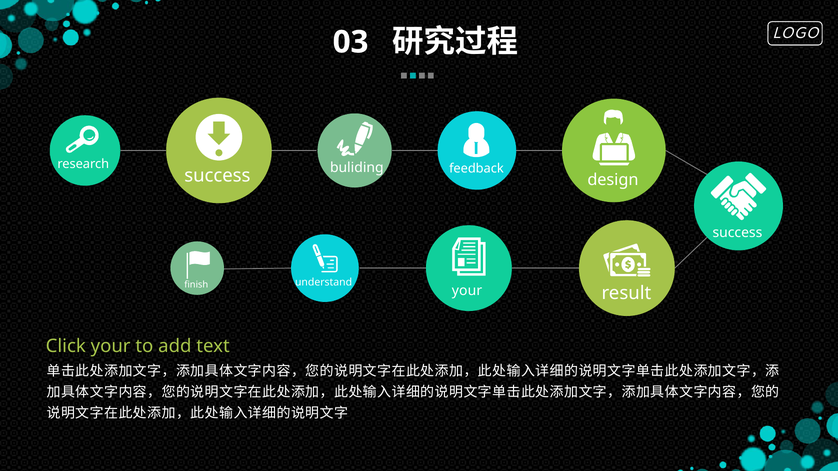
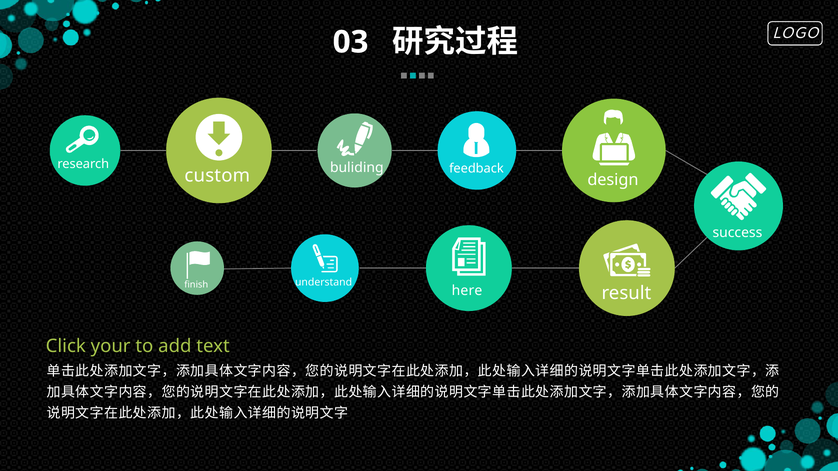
success at (217, 176): success -> custom
your at (467, 291): your -> here
